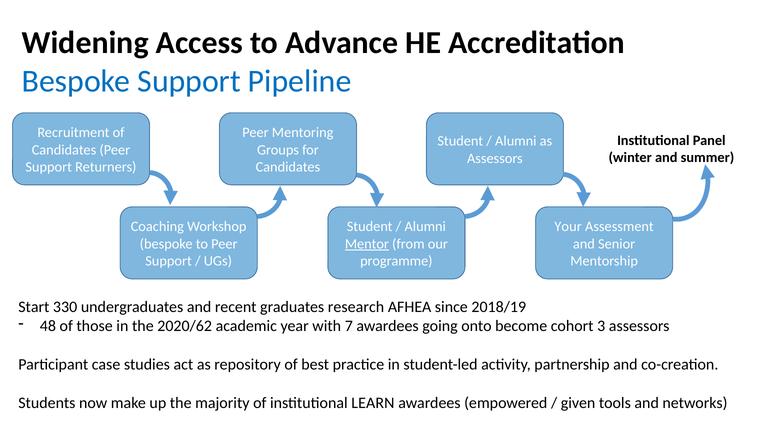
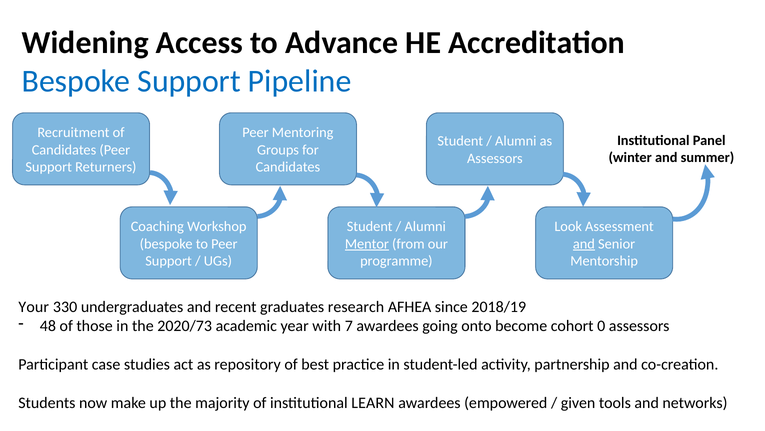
Your: Your -> Look
and at (584, 243) underline: none -> present
Start: Start -> Your
2020/62: 2020/62 -> 2020/73
3: 3 -> 0
